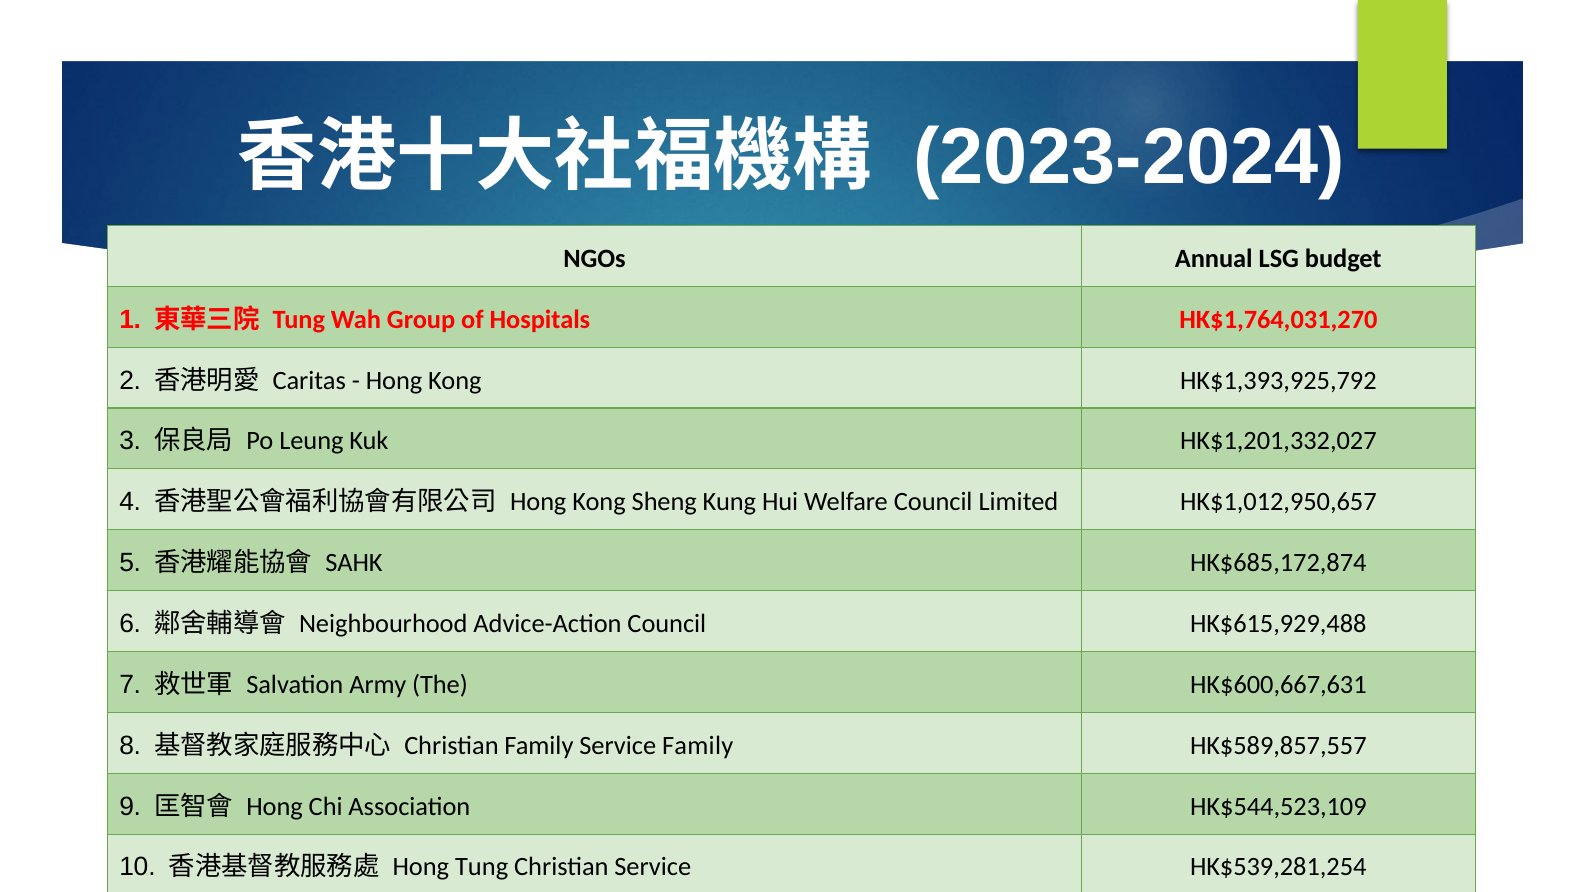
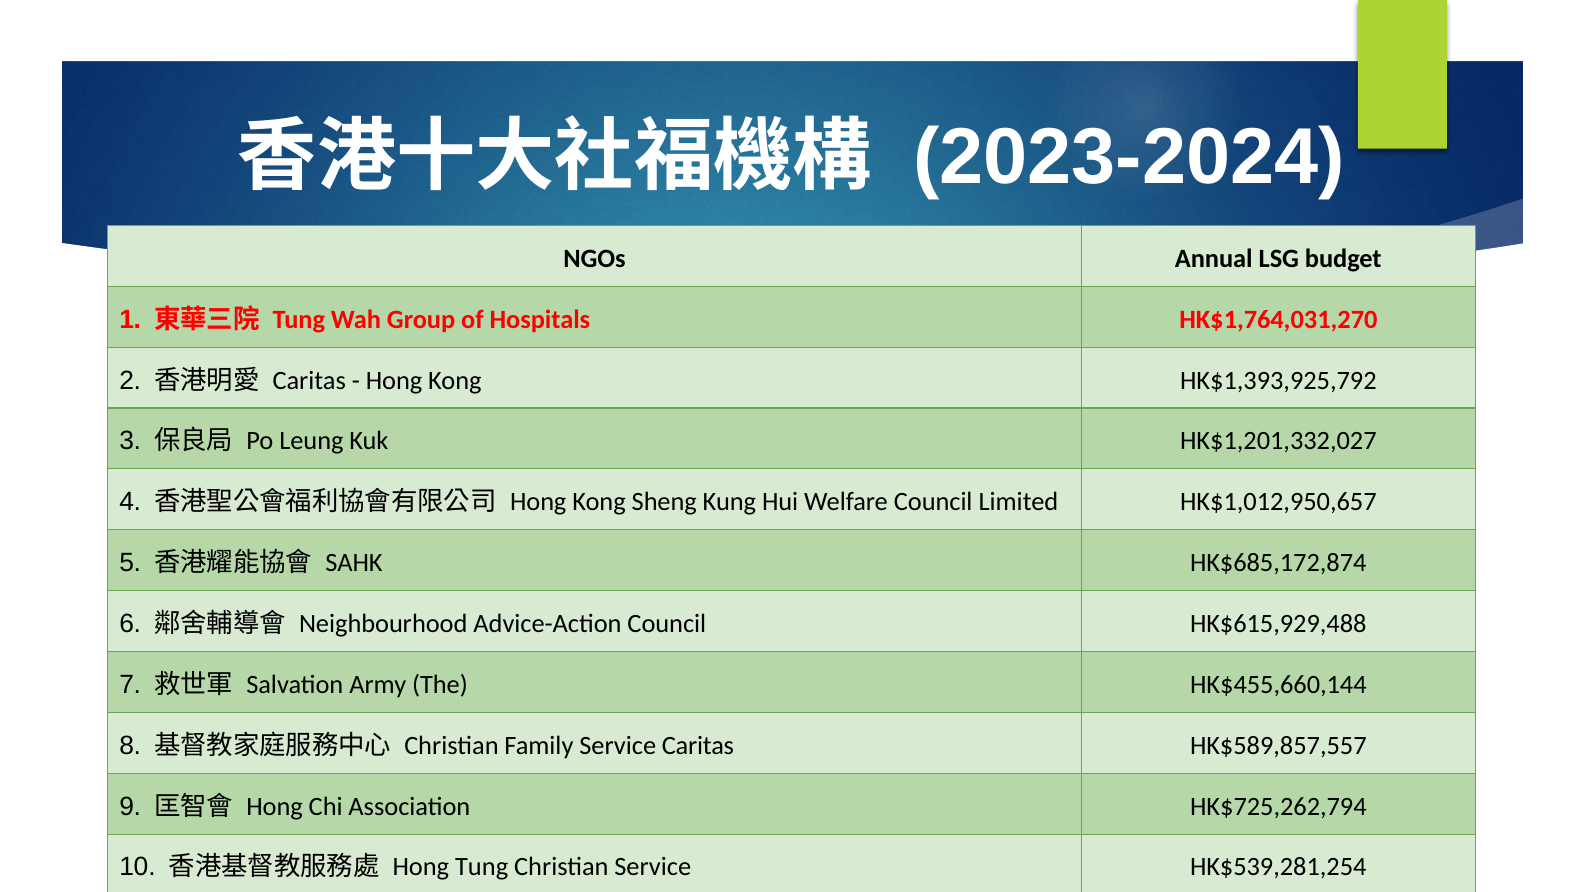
HK$600,667,631: HK$600,667,631 -> HK$455,660,144
Service Family: Family -> Caritas
HK$544,523,109: HK$544,523,109 -> HK$725,262,794
